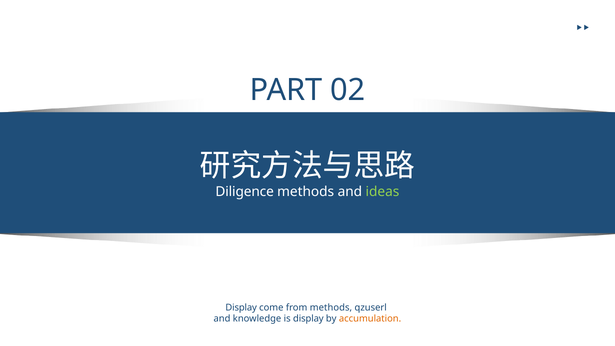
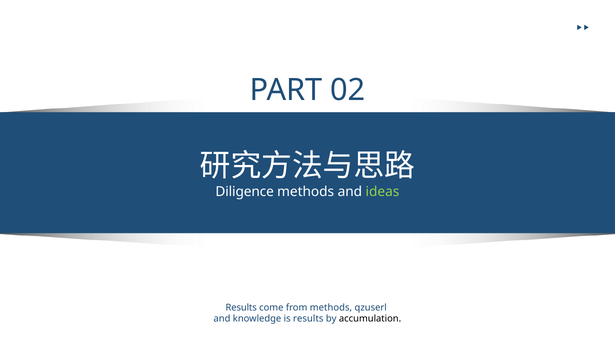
Display at (241, 308): Display -> Results
is display: display -> results
accumulation colour: orange -> black
